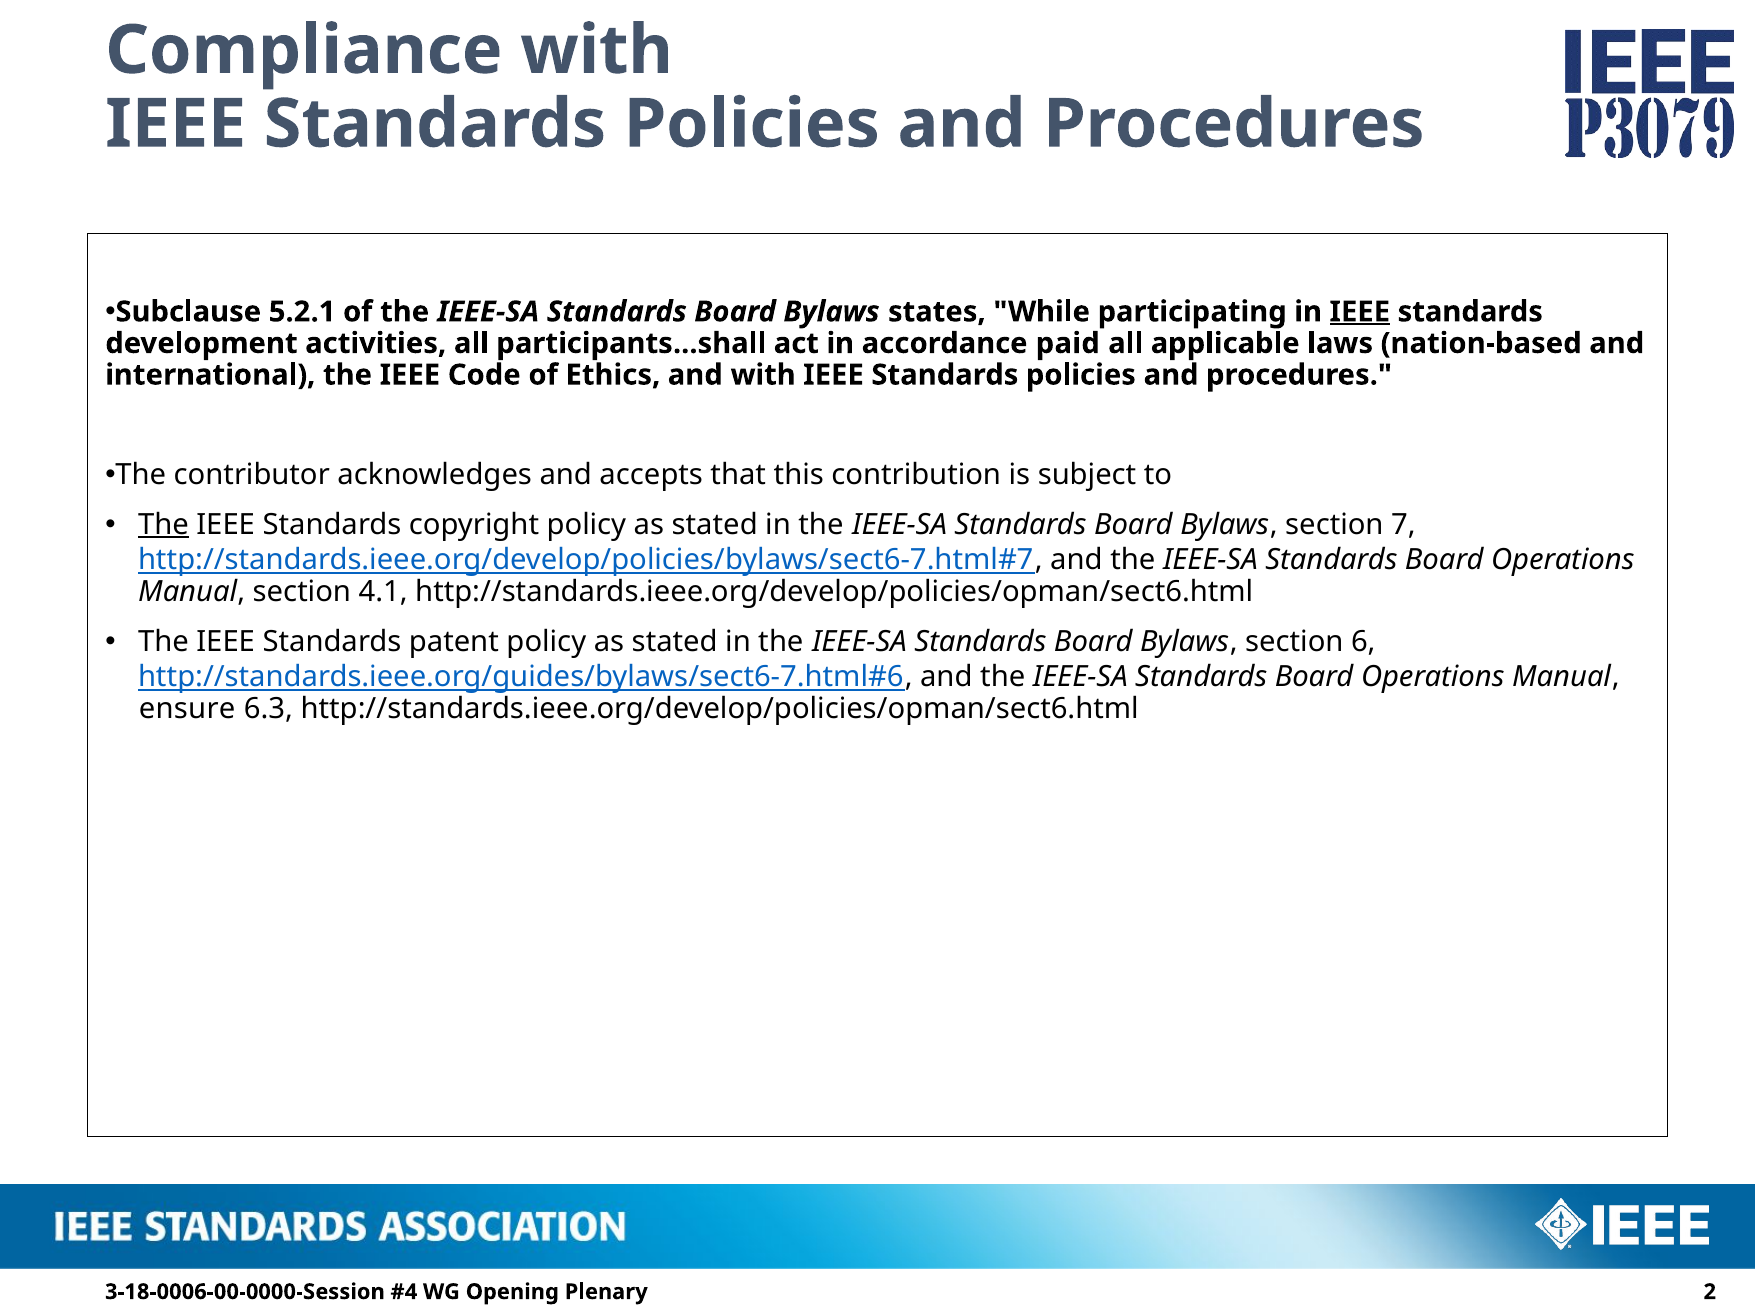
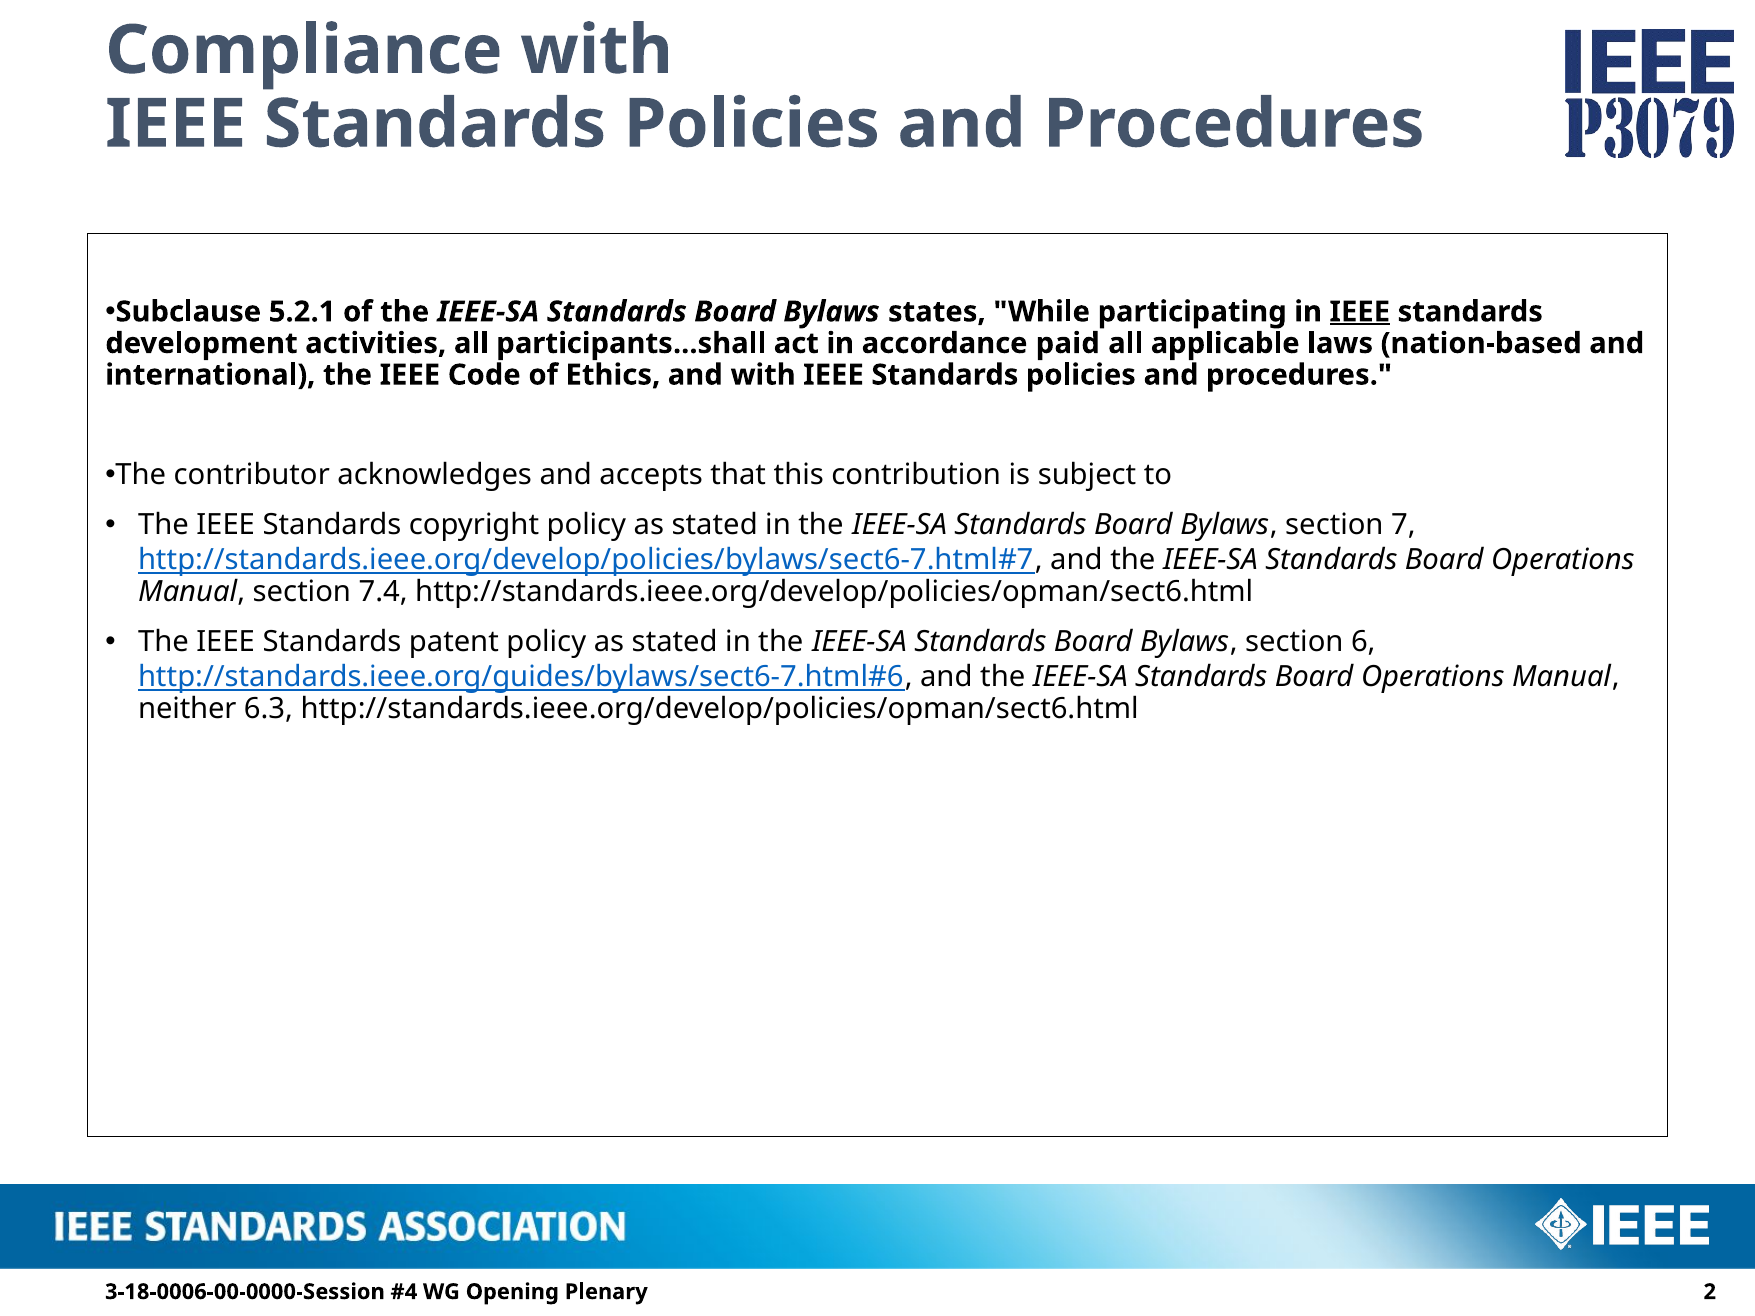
The at (164, 525) underline: present -> none
4.1: 4.1 -> 7.4
ensure: ensure -> neither
